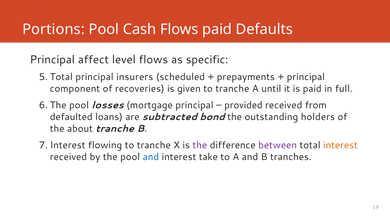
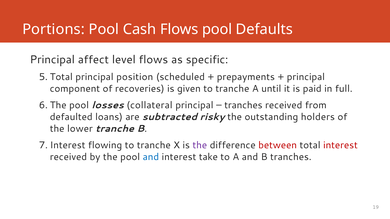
Flows paid: paid -> pool
insurers: insurers -> position
mortgage: mortgage -> collateral
provided at (243, 105): provided -> tranches
bond: bond -> risky
about: about -> lower
between colour: purple -> red
interest at (340, 145) colour: orange -> red
